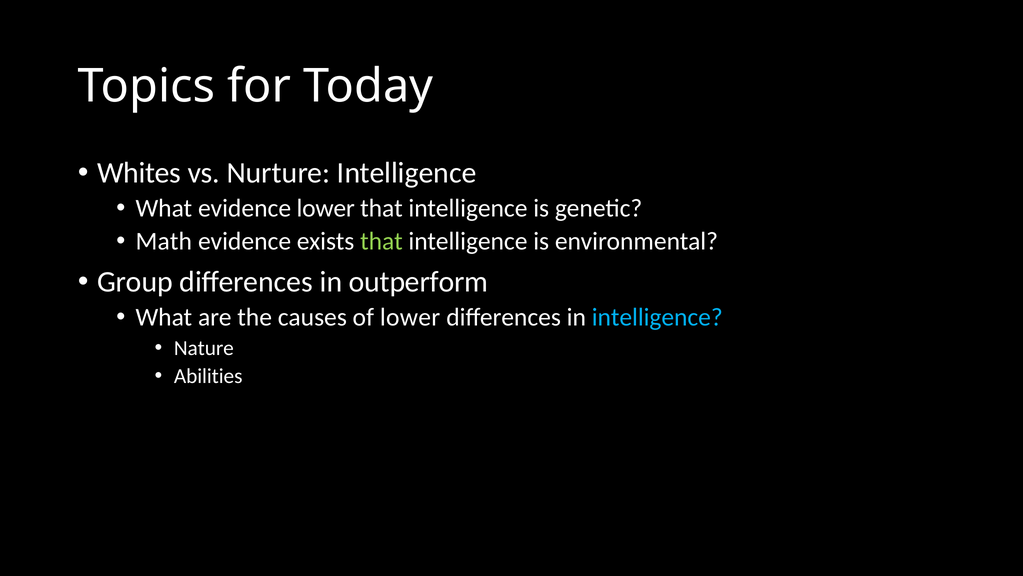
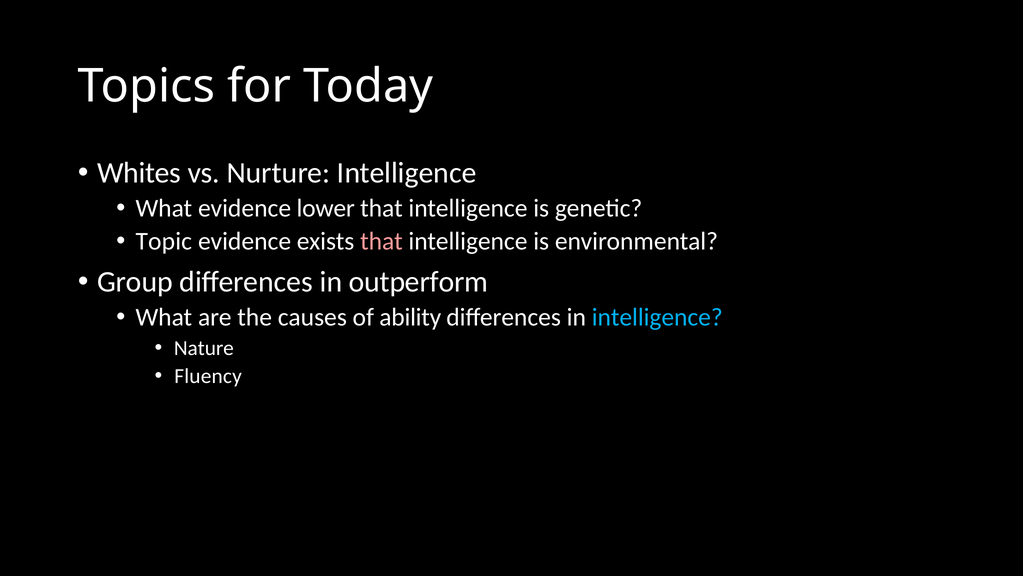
Math: Math -> Topic
that at (381, 241) colour: light green -> pink
of lower: lower -> ability
Abilities: Abilities -> Fluency
